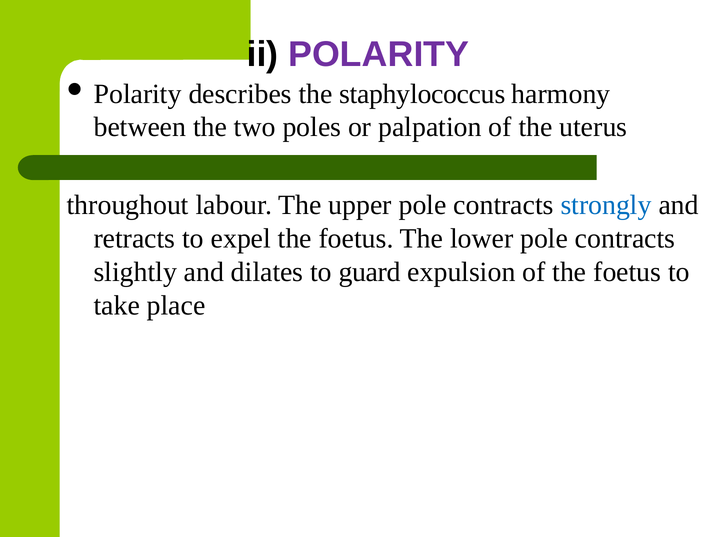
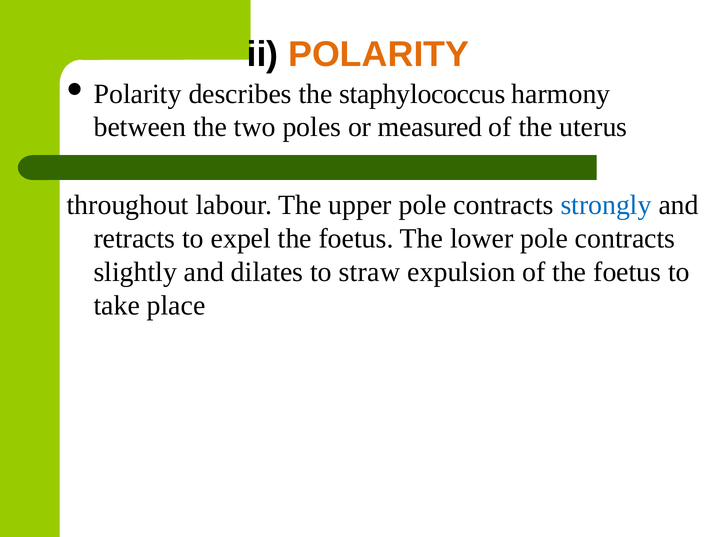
POLARITY at (379, 54) colour: purple -> orange
palpation: palpation -> measured
guard: guard -> straw
